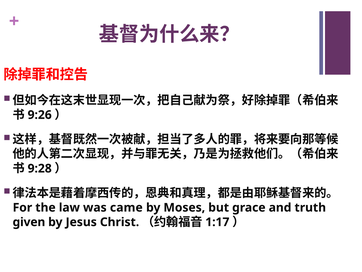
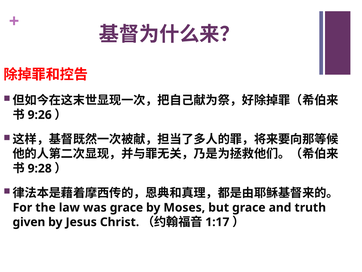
was came: came -> grace
